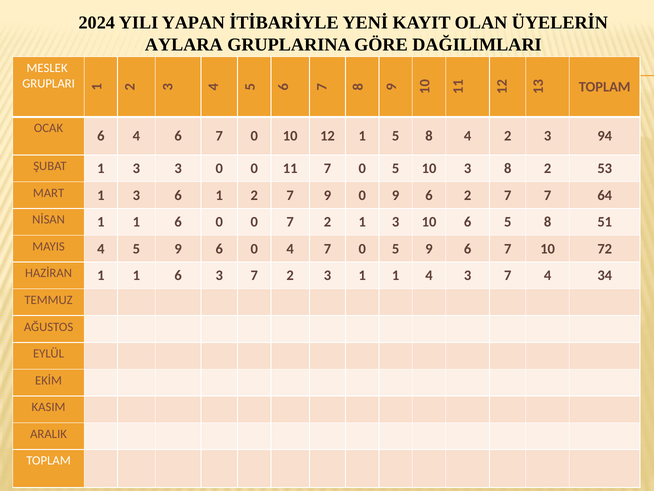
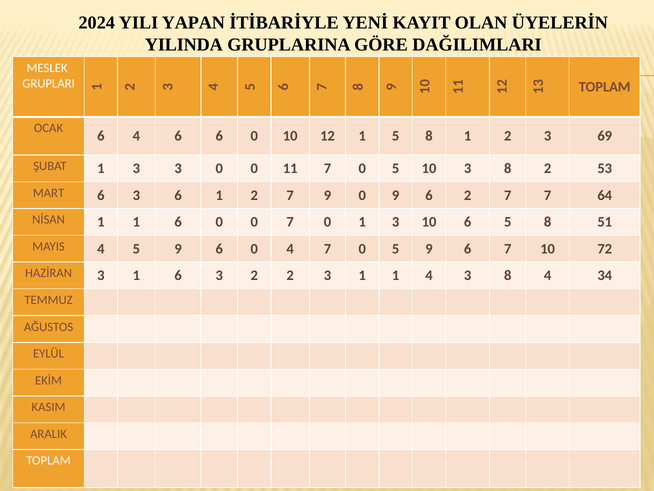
AYLARA: AYLARA -> YILINDA
4 6 7: 7 -> 6
8 4: 4 -> 1
94: 94 -> 69
MART 1: 1 -> 6
0 7 2: 2 -> 0
HAZİRAN 1: 1 -> 3
6 3 7: 7 -> 2
4 3 7: 7 -> 8
